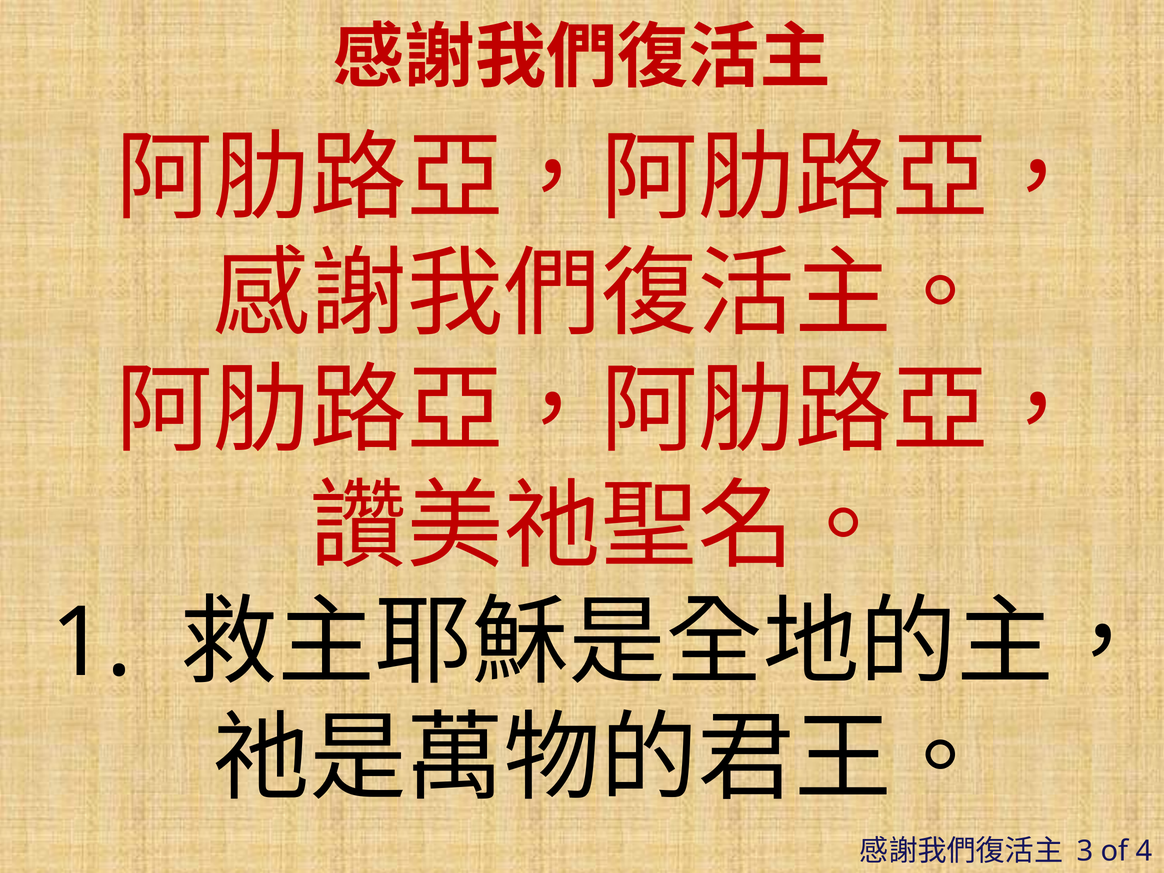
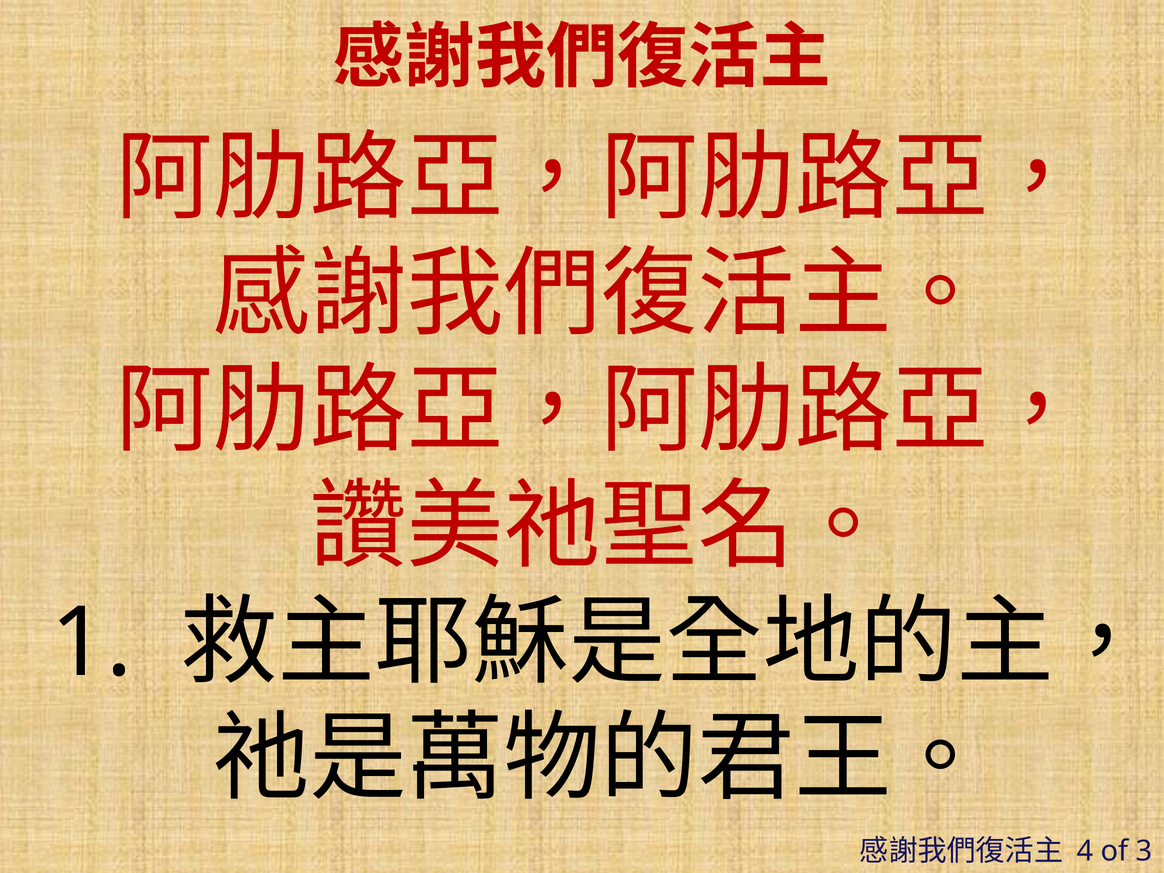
3: 3 -> 4
4: 4 -> 3
